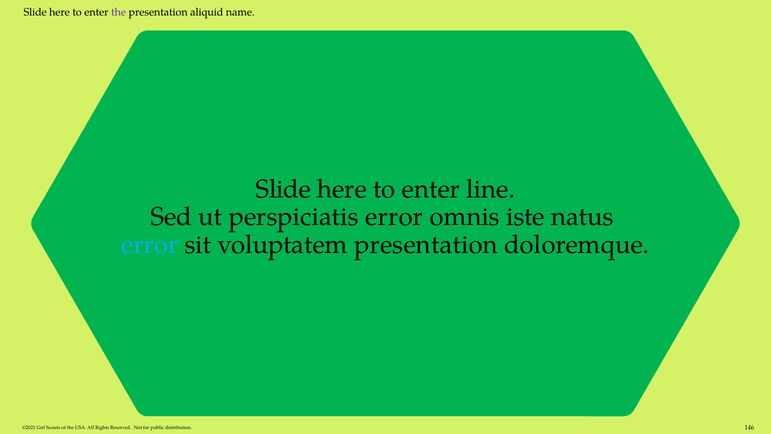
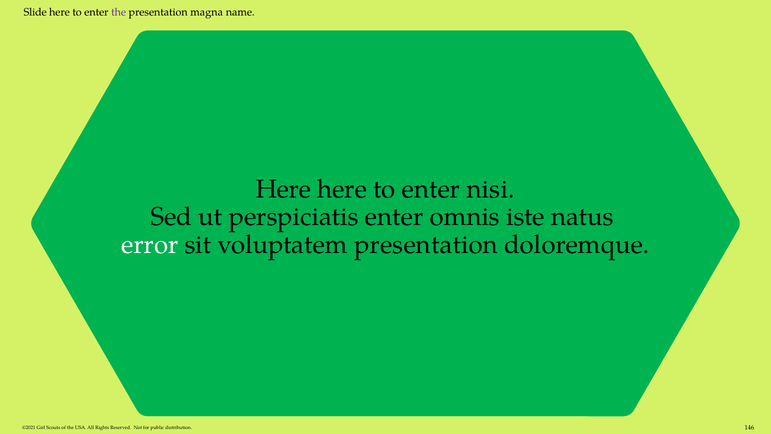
aliquid: aliquid -> magna
Slide at (283, 189): Slide -> Here
line: line -> nisi
perspiciatis error: error -> enter
error at (150, 244) colour: light blue -> white
